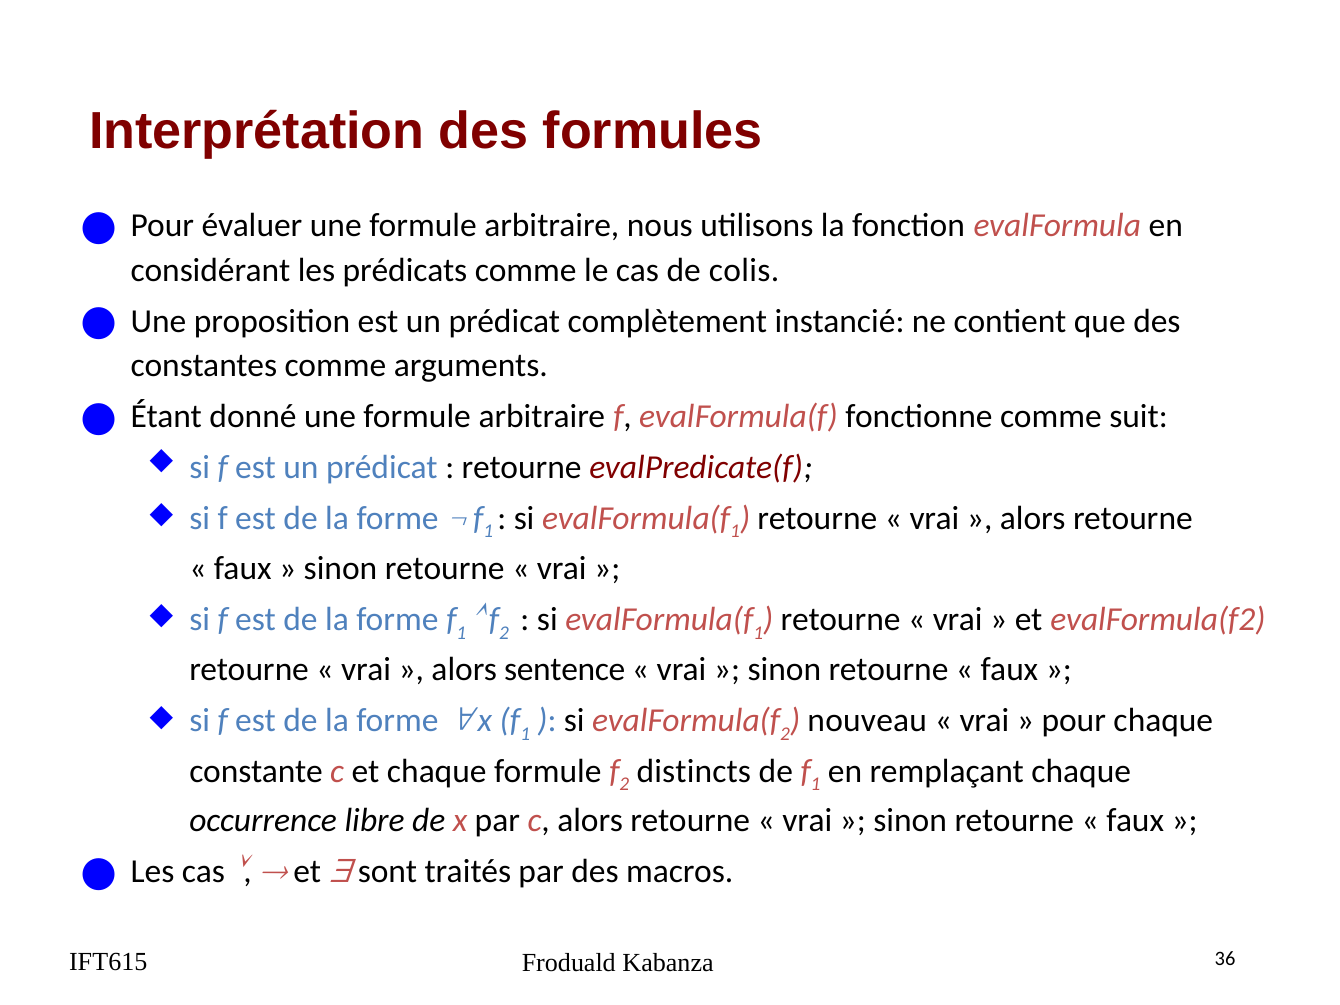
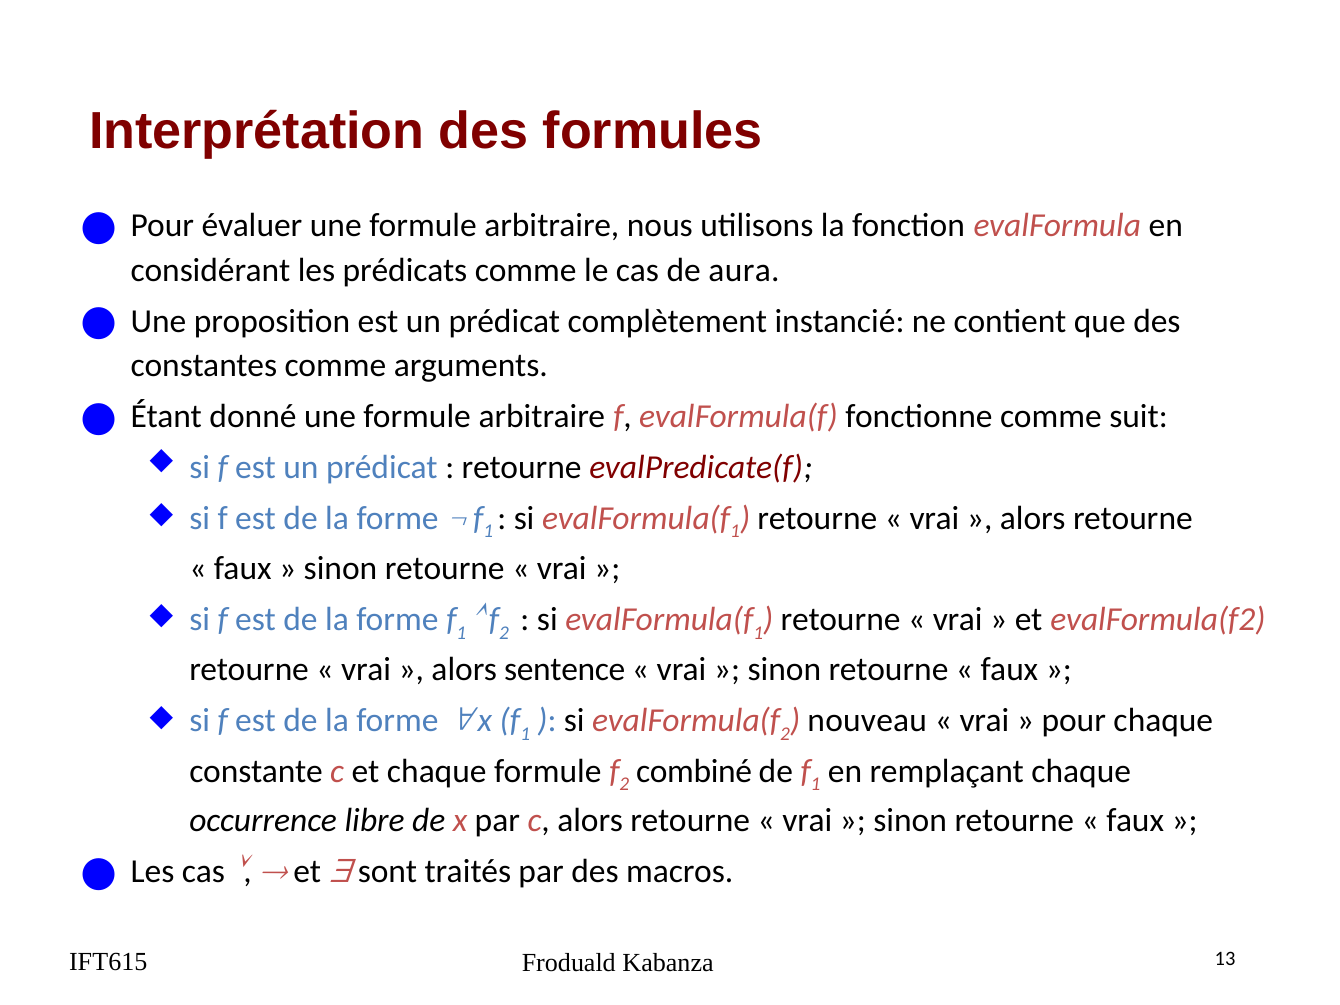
colis: colis -> aura
distincts: distincts -> combiné
36: 36 -> 13
